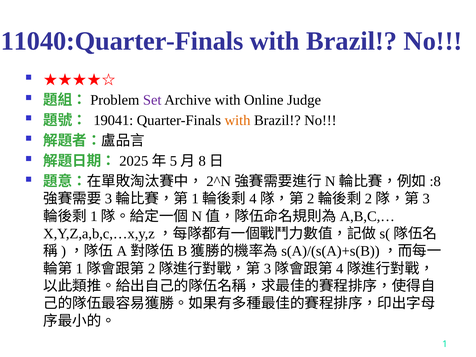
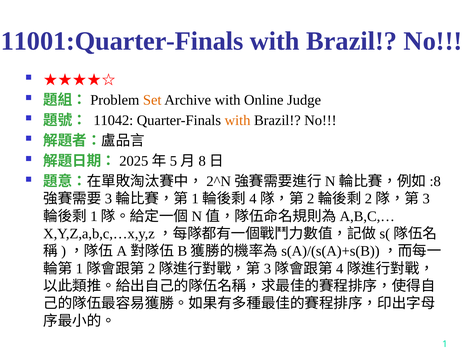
11040:Quarter-Finals: 11040:Quarter-Finals -> 11001:Quarter-Finals
Set colour: purple -> orange
19041: 19041 -> 11042
